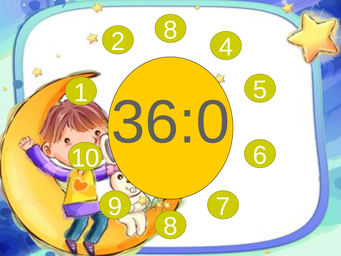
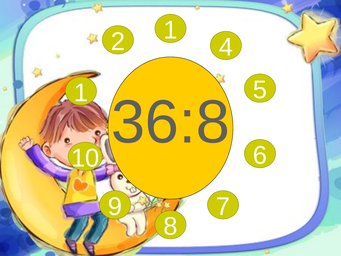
2 8: 8 -> 1
36:0: 36:0 -> 36:8
